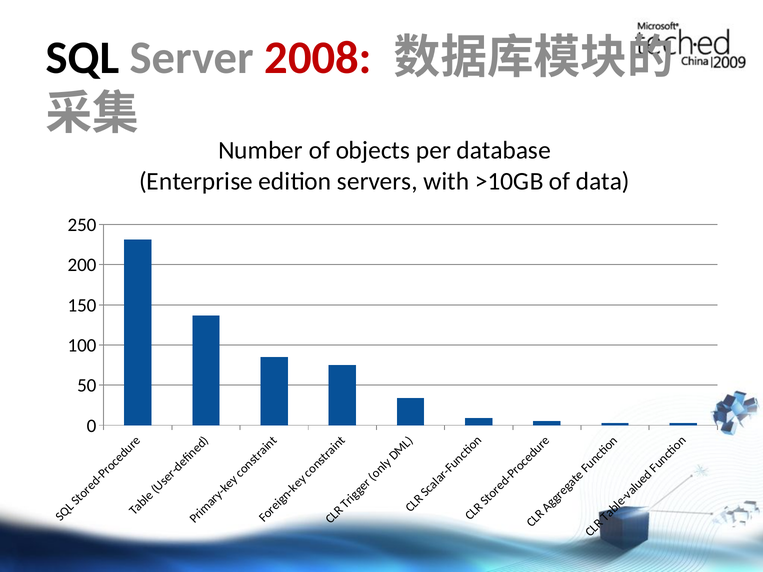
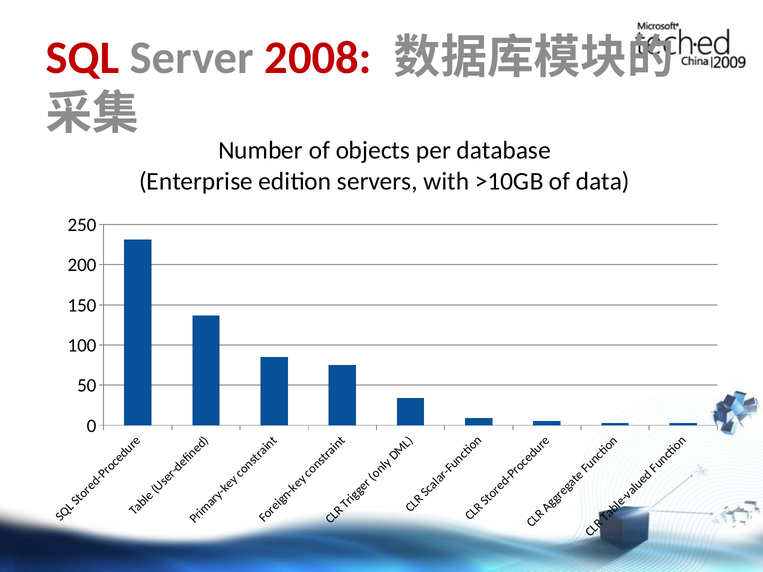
SQL colour: black -> red
